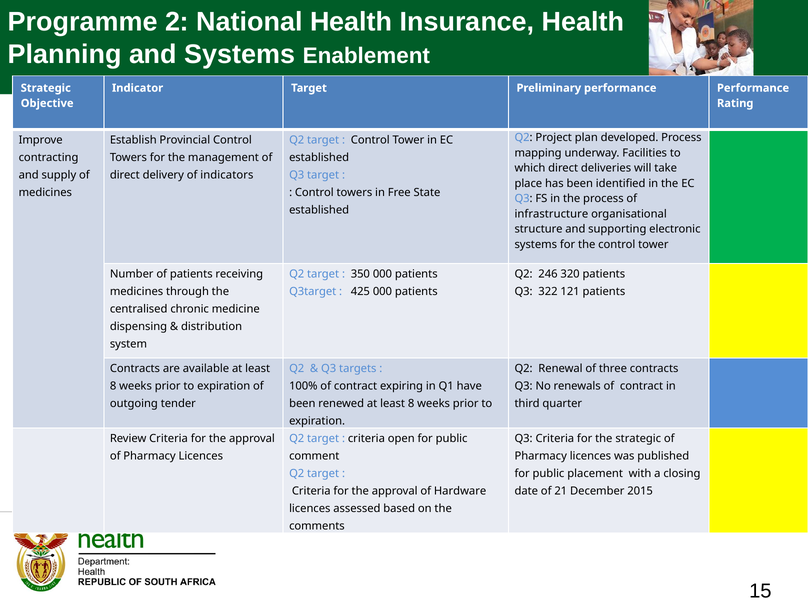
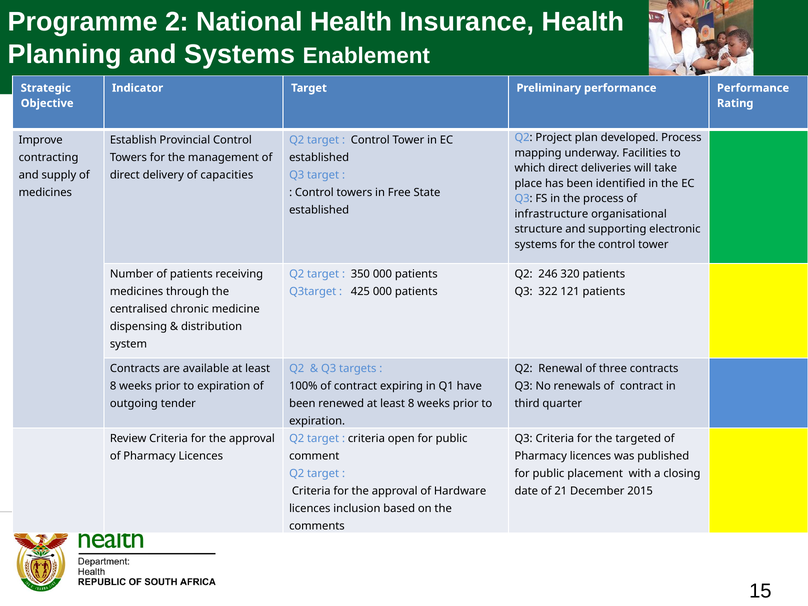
indicators: indicators -> capacities
the strategic: strategic -> targeted
assessed: assessed -> inclusion
